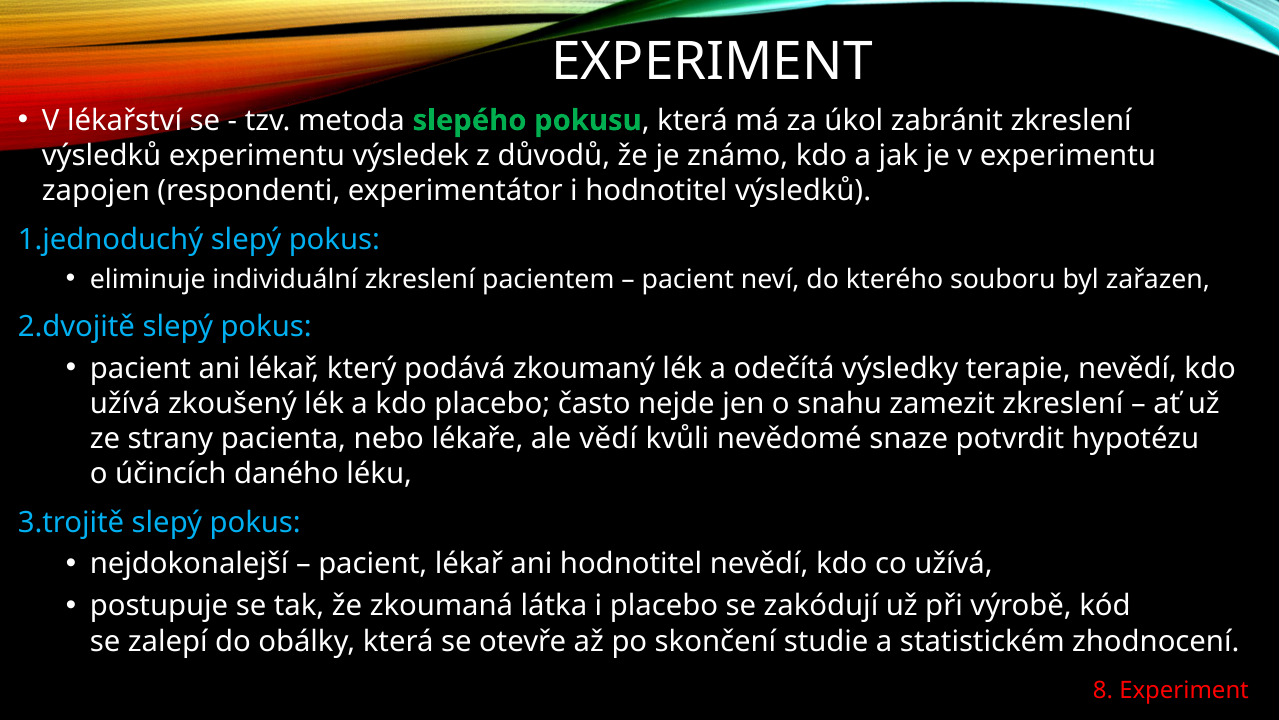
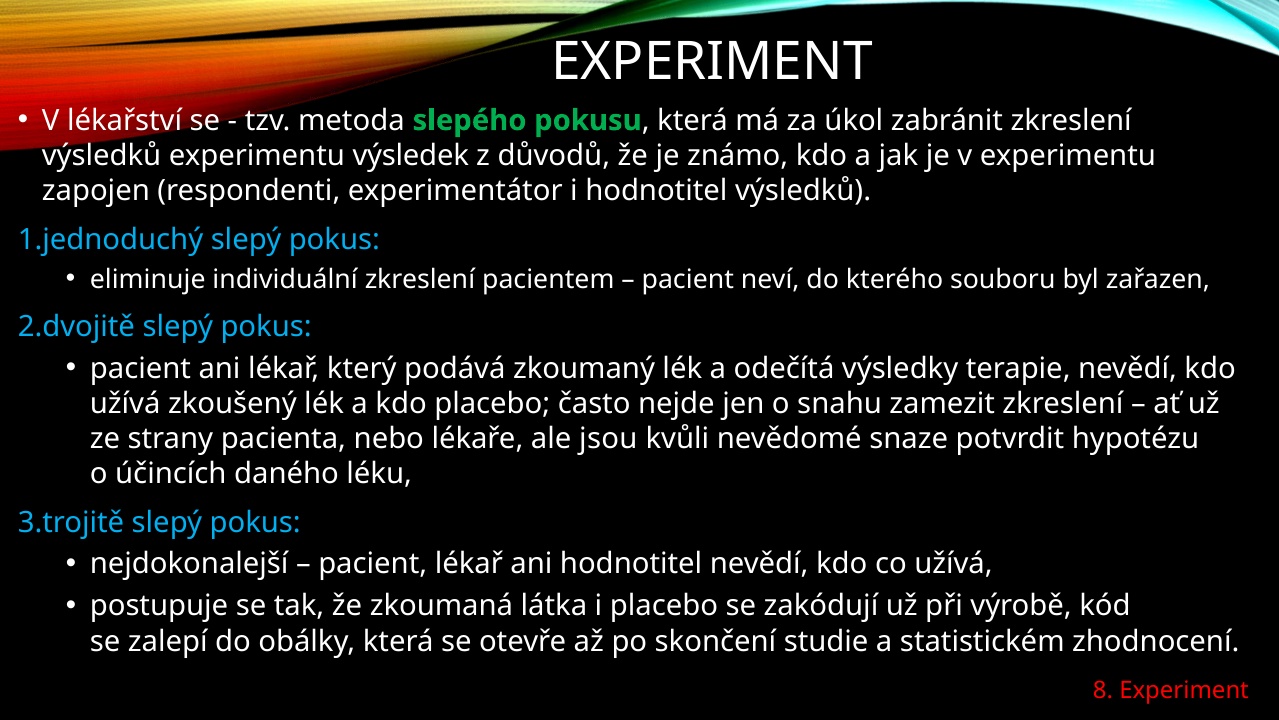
vědí: vědí -> jsou
